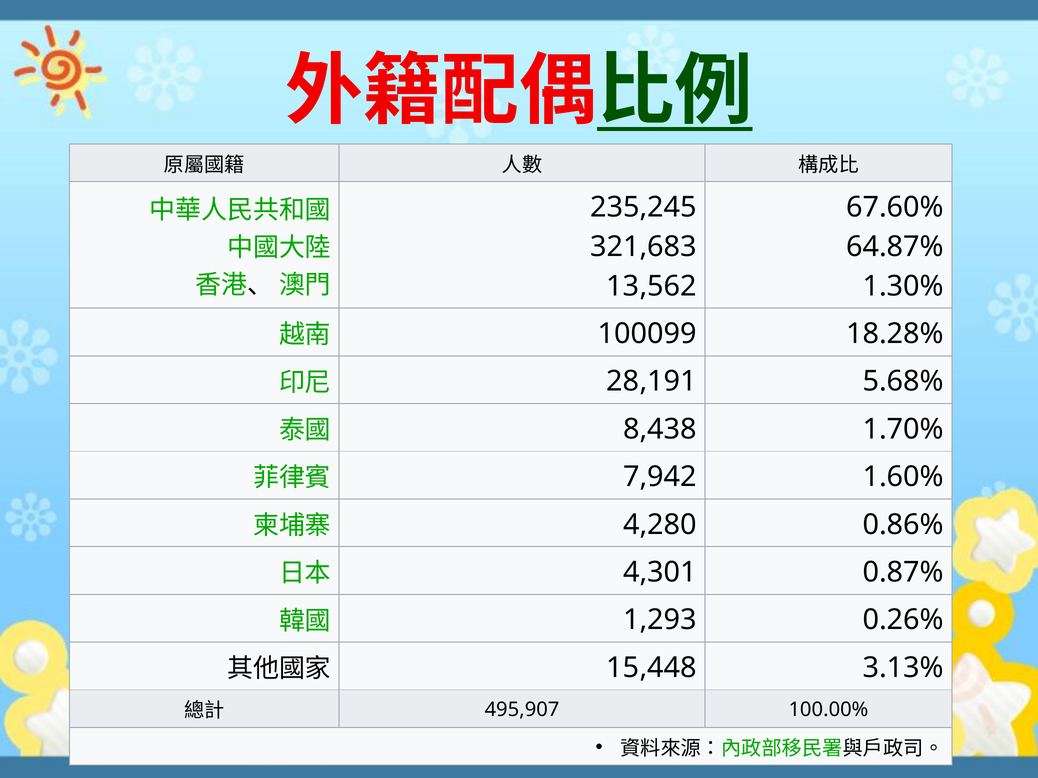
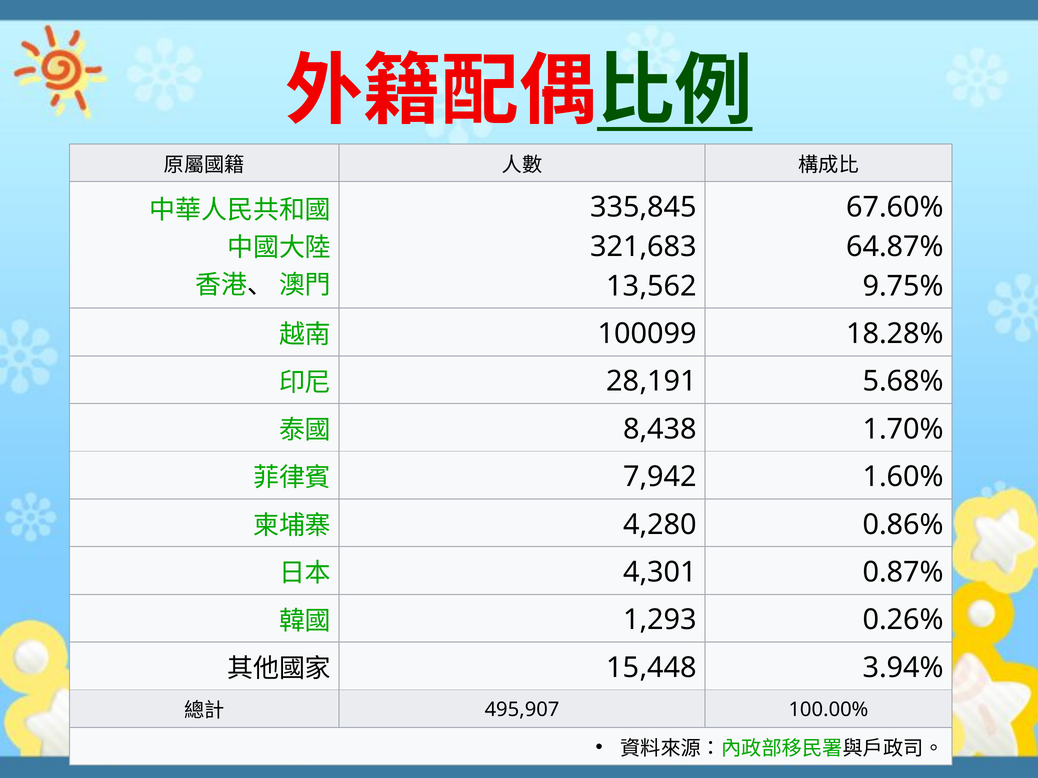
235,245: 235,245 -> 335,845
1.30%: 1.30% -> 9.75%
3.13%: 3.13% -> 3.94%
